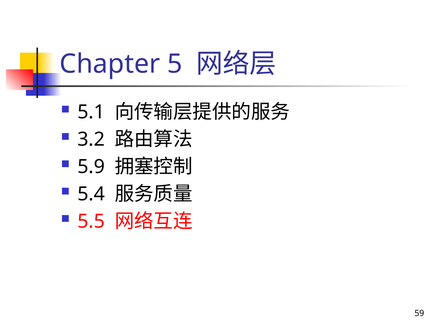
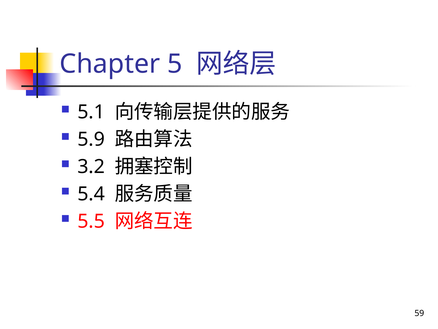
3.2: 3.2 -> 5.9
5.9: 5.9 -> 3.2
